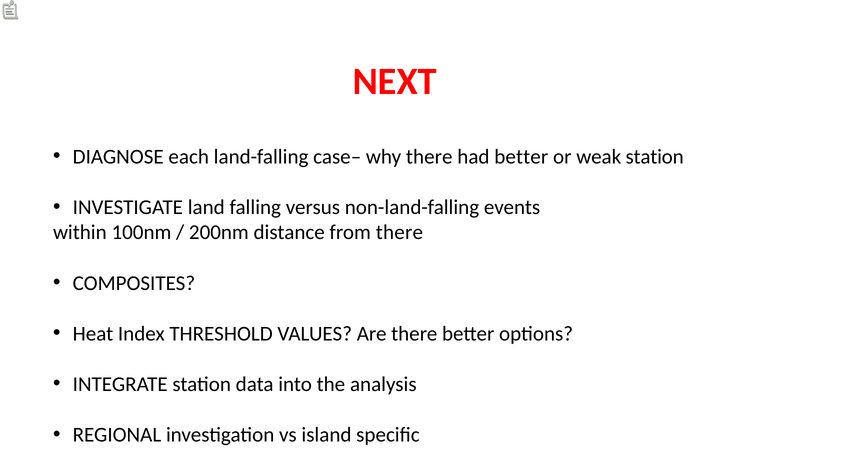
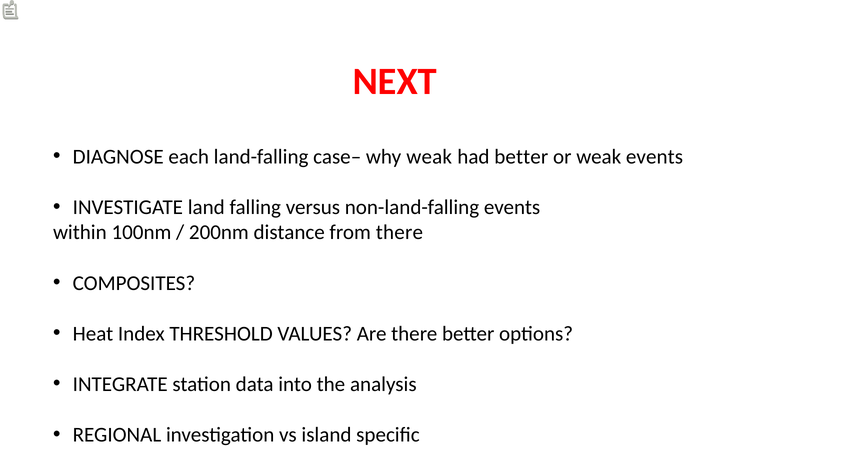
why there: there -> weak
weak station: station -> events
